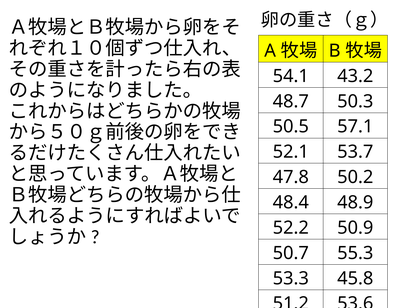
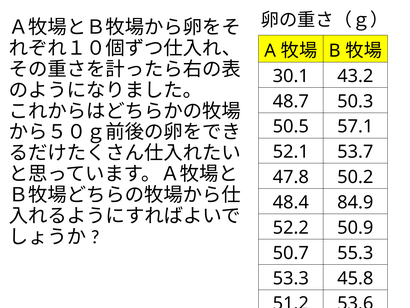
54.1: 54.1 -> 30.1
48.9: 48.9 -> 84.9
